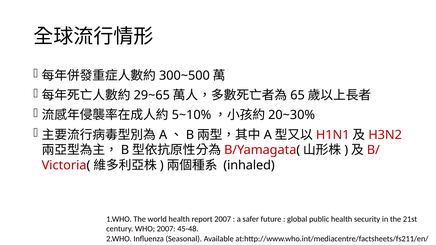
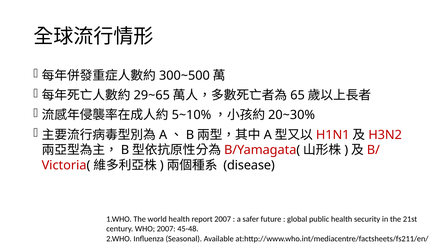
inhaled: inhaled -> disease
